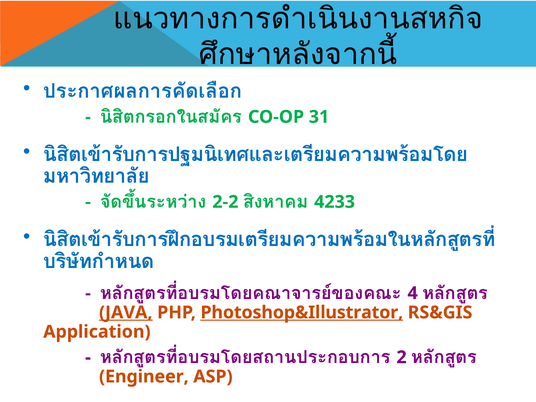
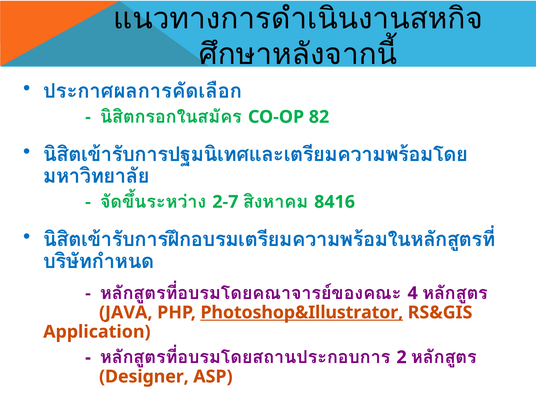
31: 31 -> 82
2-2: 2-2 -> 2-7
4233: 4233 -> 8416
JAVA underline: present -> none
Engineer: Engineer -> Designer
